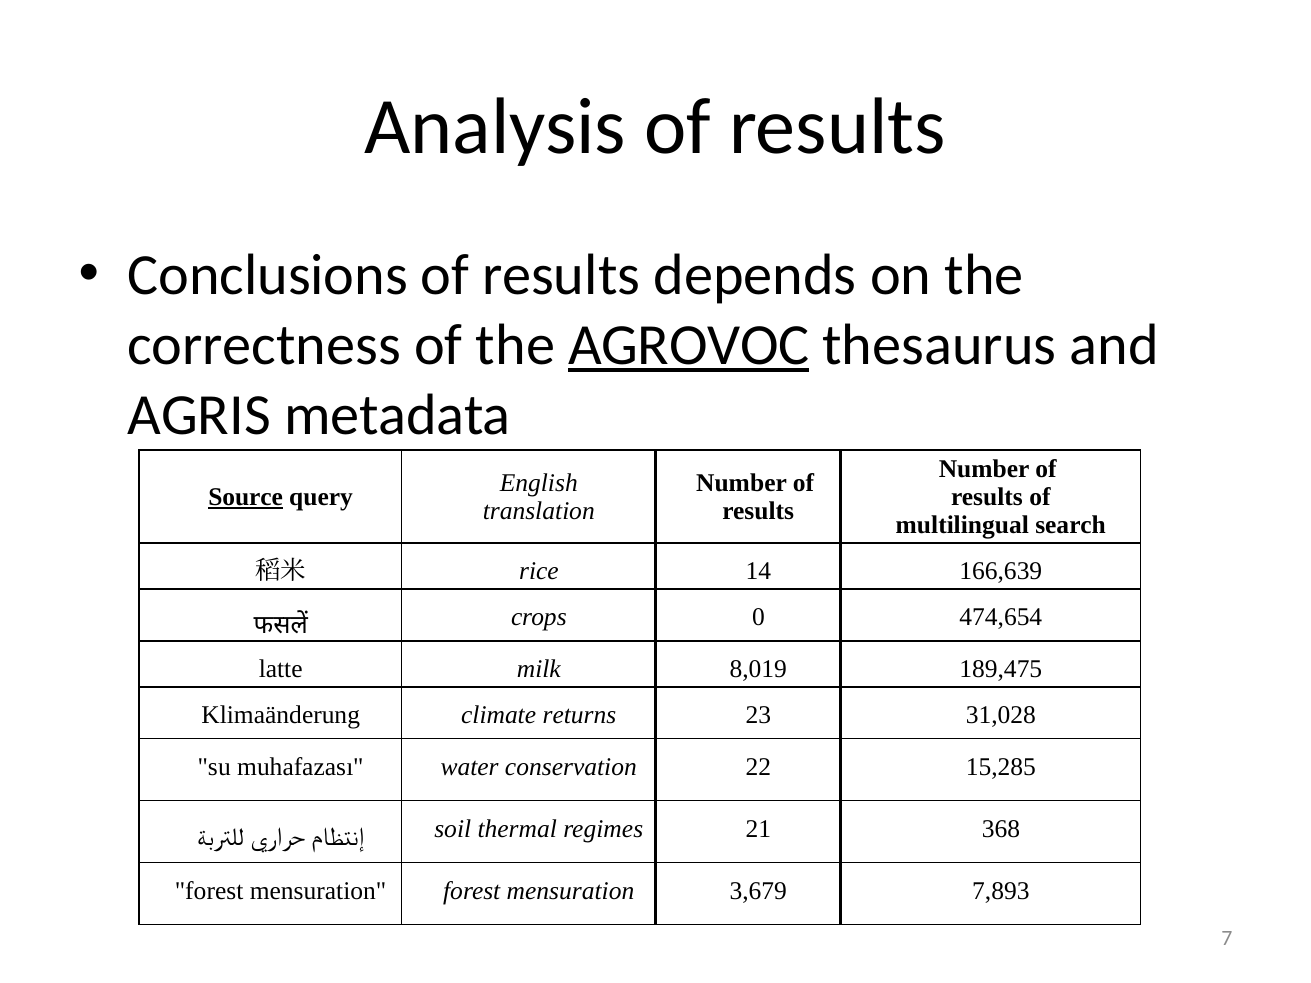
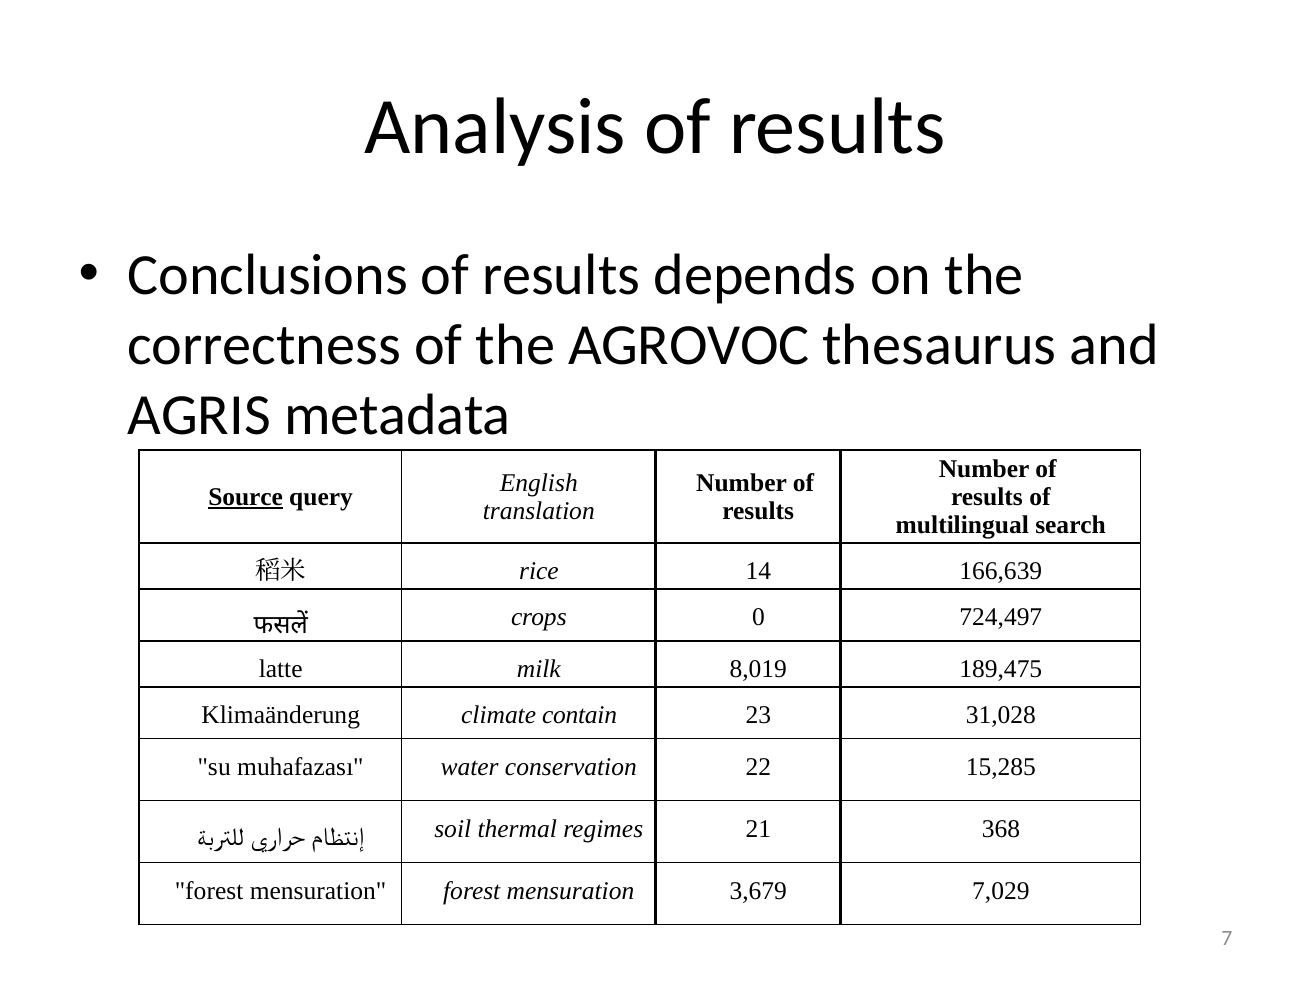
AGROVOC underline: present -> none
474,654: 474,654 -> 724,497
returns: returns -> contain
7,893: 7,893 -> 7,029
